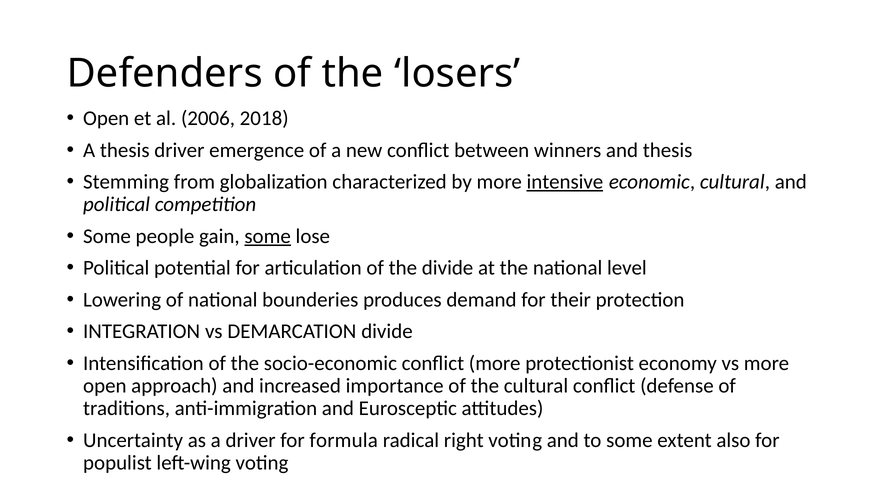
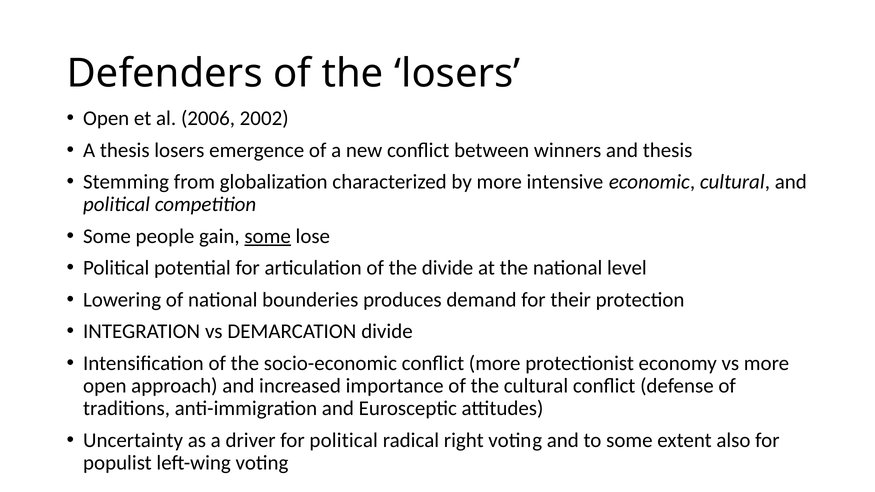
2018: 2018 -> 2002
thesis driver: driver -> losers
intensive underline: present -> none
for formula: formula -> political
